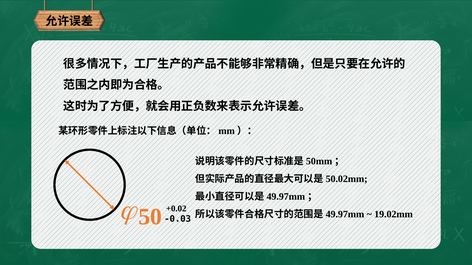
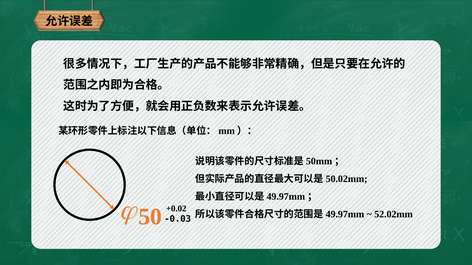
19.02mm: 19.02mm -> 52.02mm
